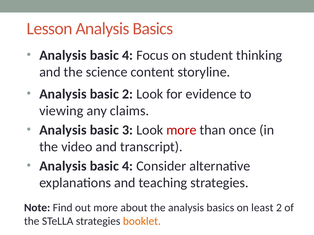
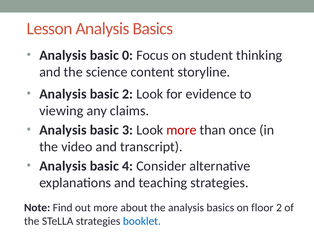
4 at (128, 55): 4 -> 0
least: least -> floor
booklet colour: orange -> blue
